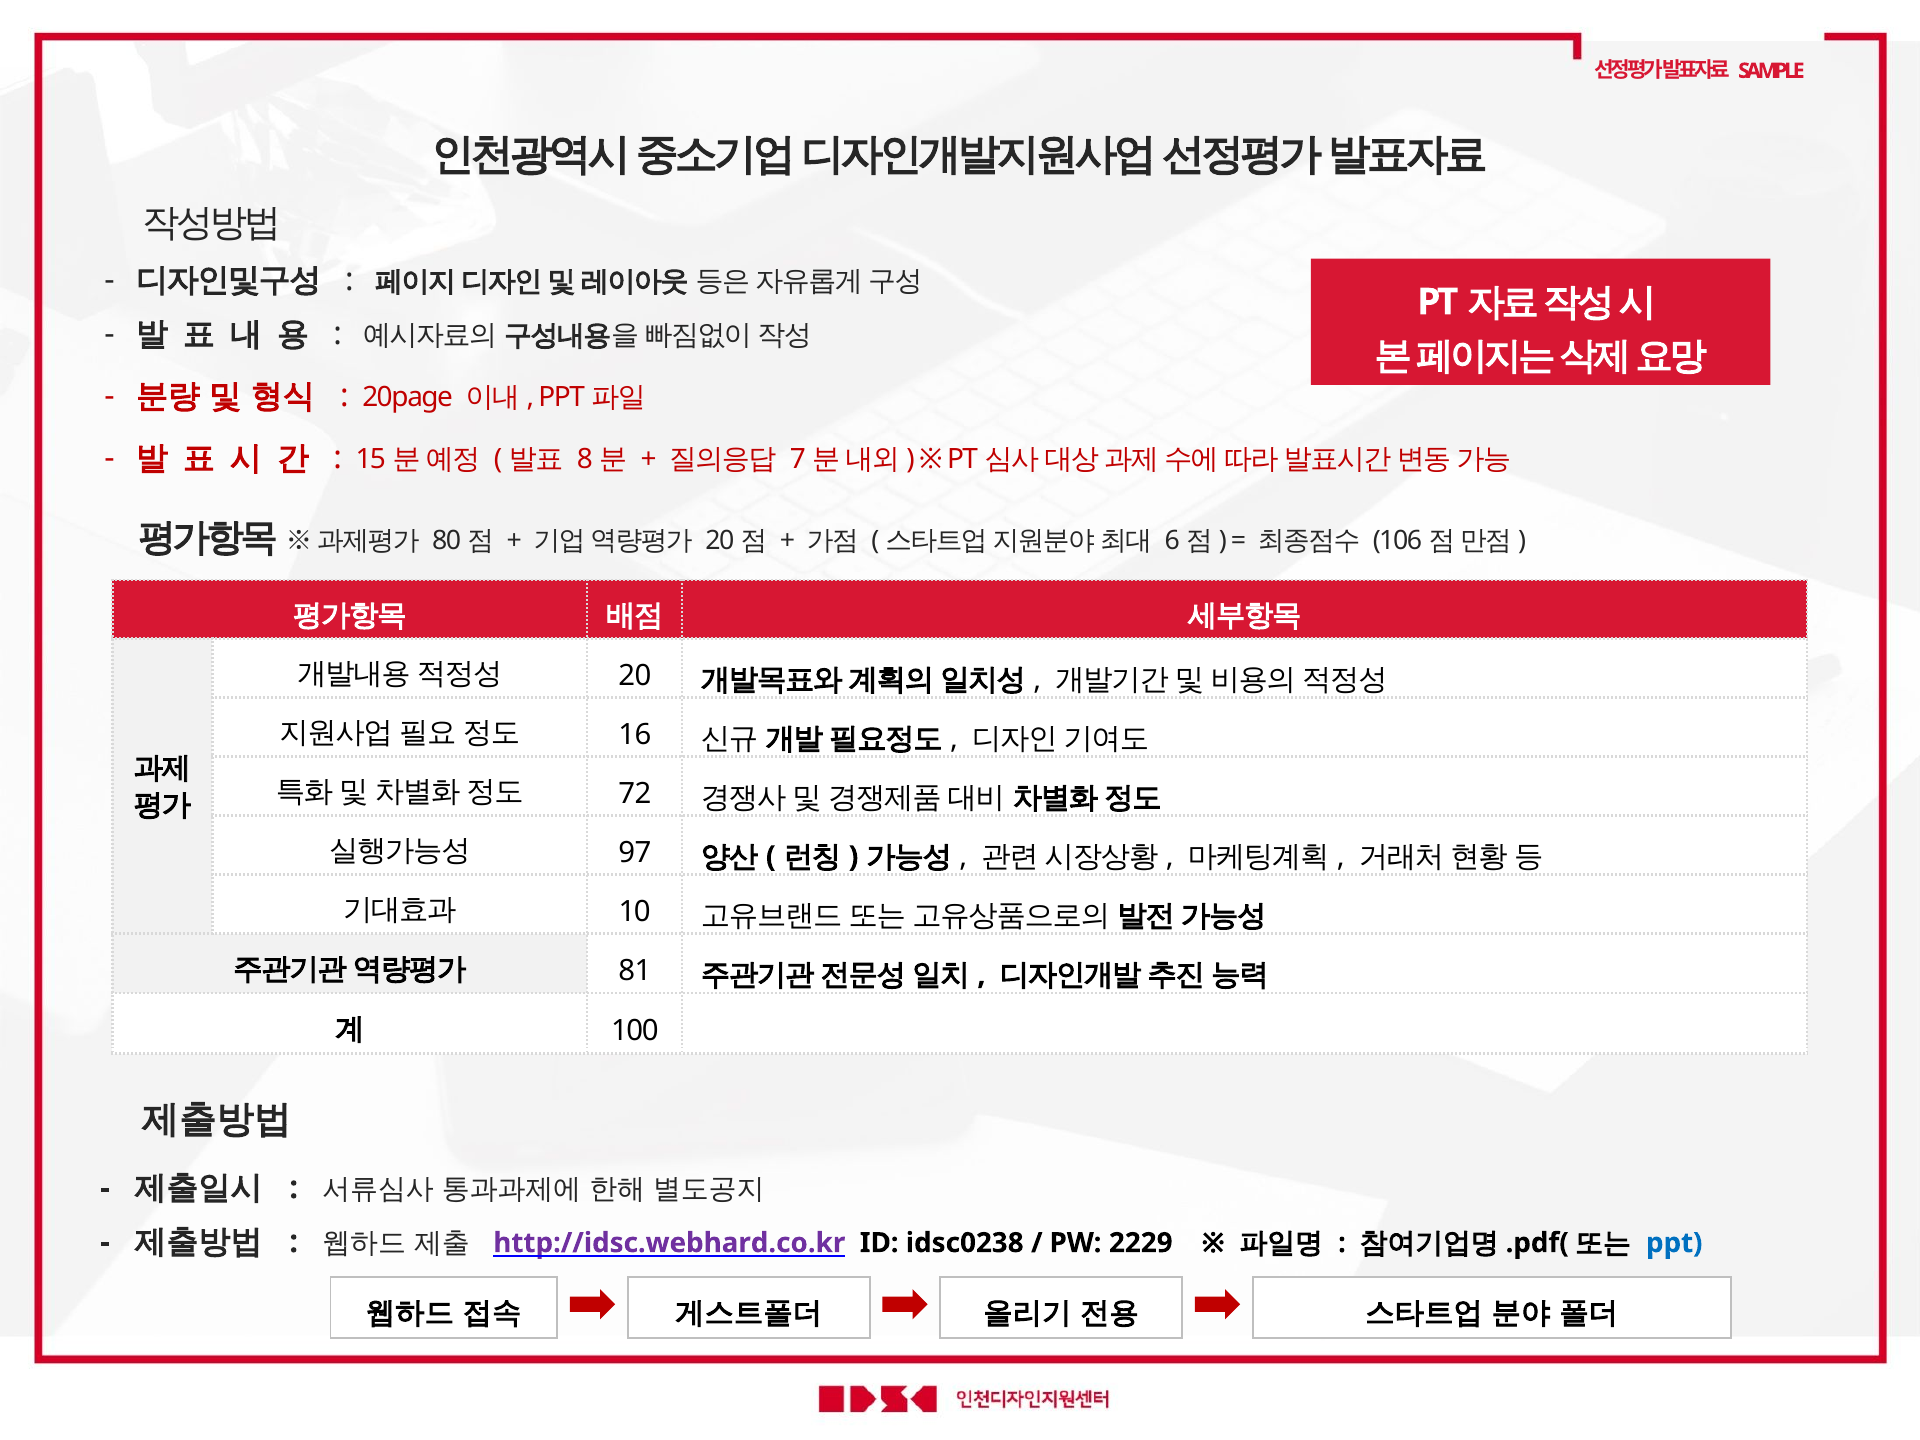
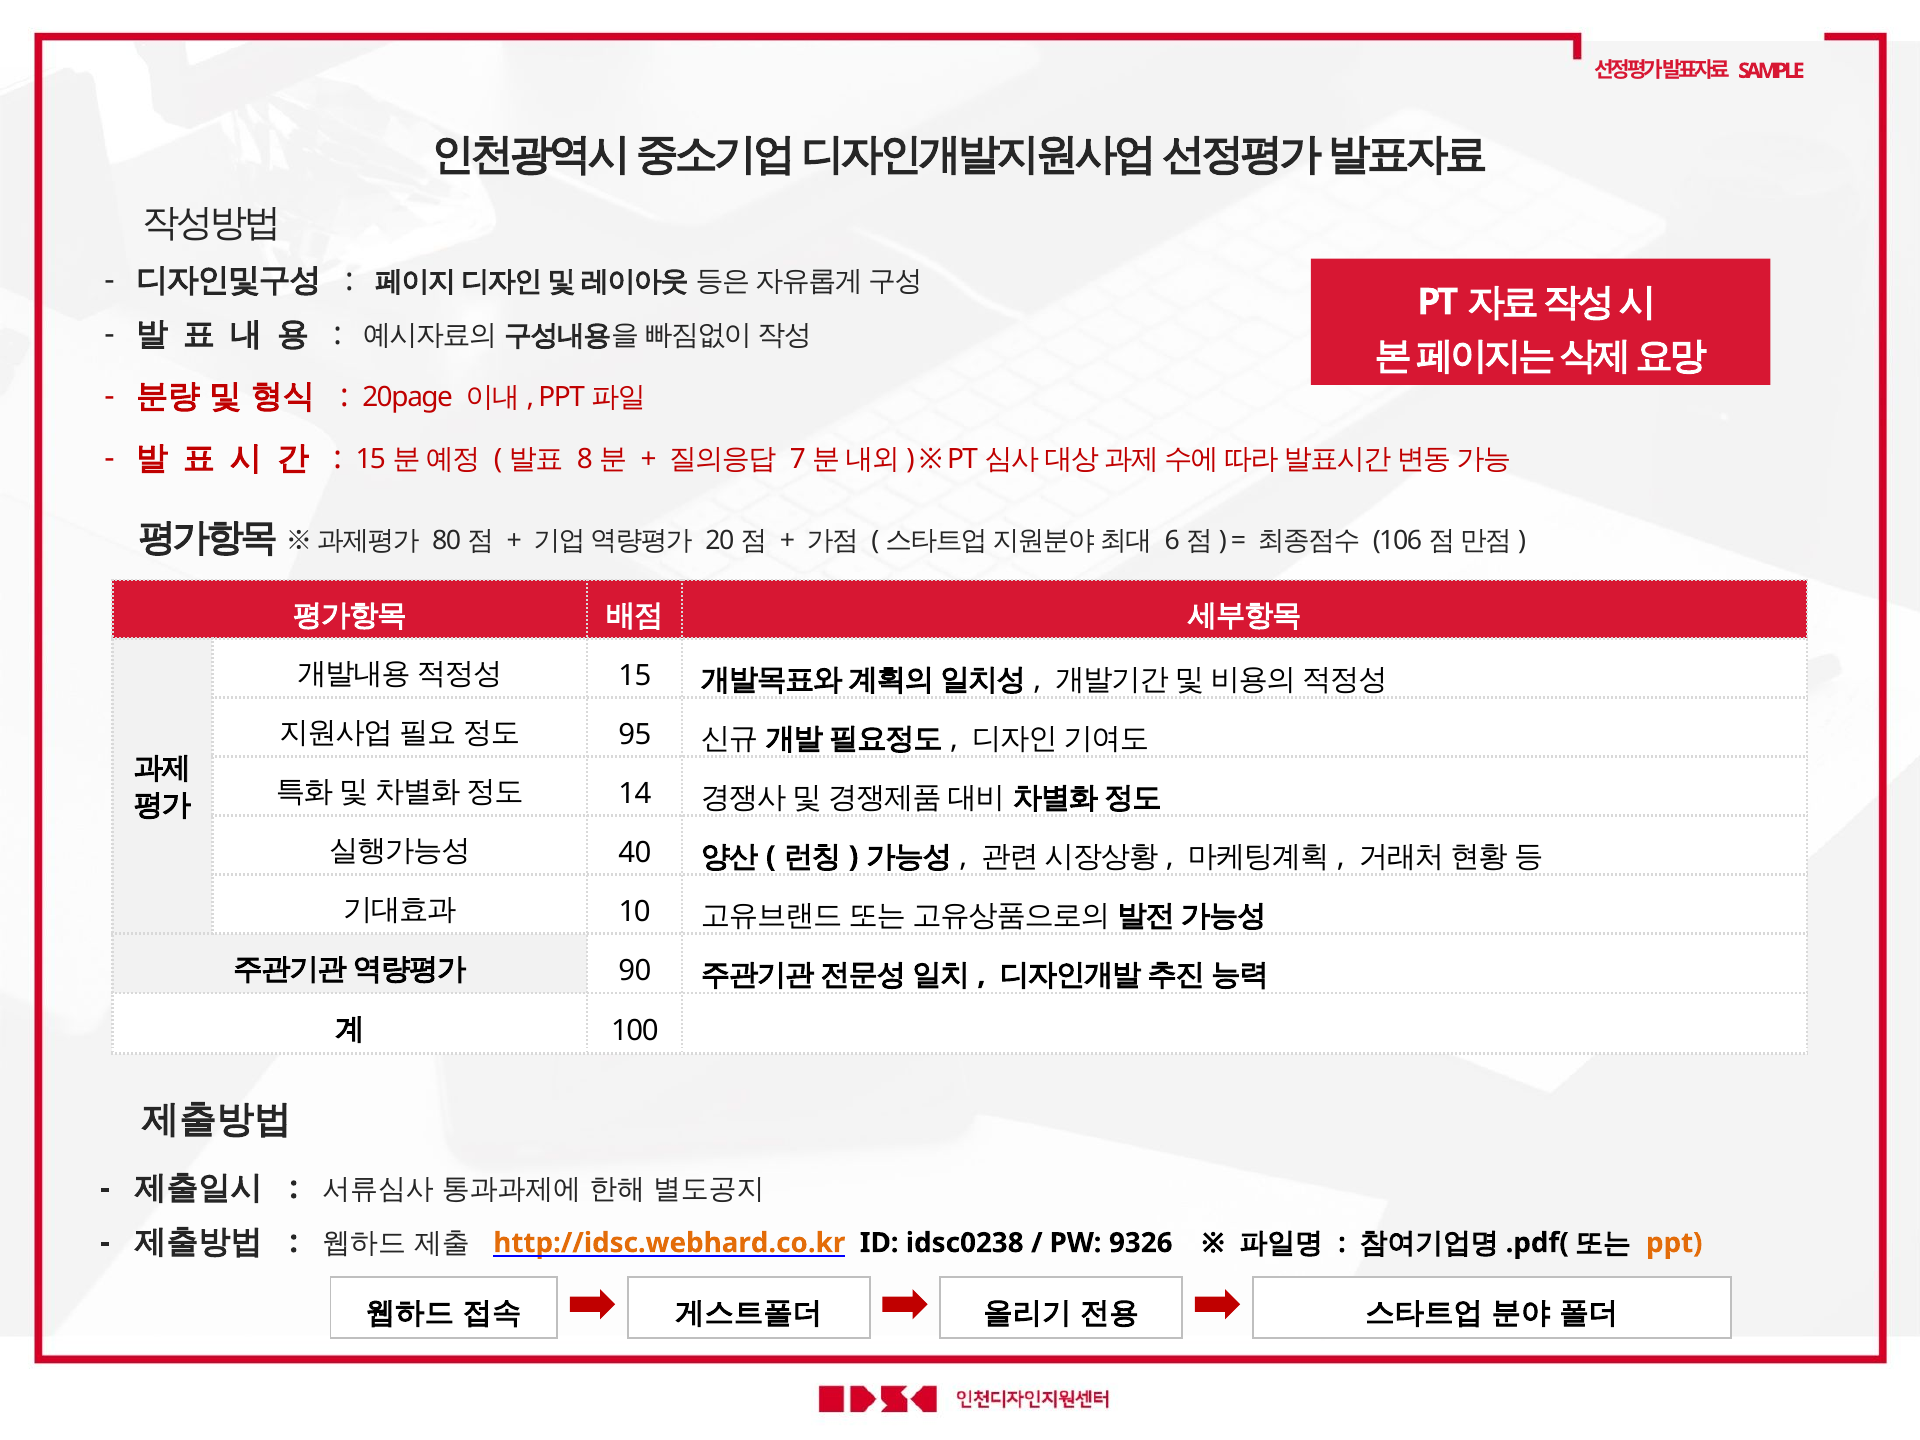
20: 20 -> 15
16: 16 -> 95
72: 72 -> 14
97: 97 -> 40
81: 81 -> 90
http://idsc.webhard.co.kr colour: purple -> orange
2229: 2229 -> 9326
ppt colour: blue -> orange
